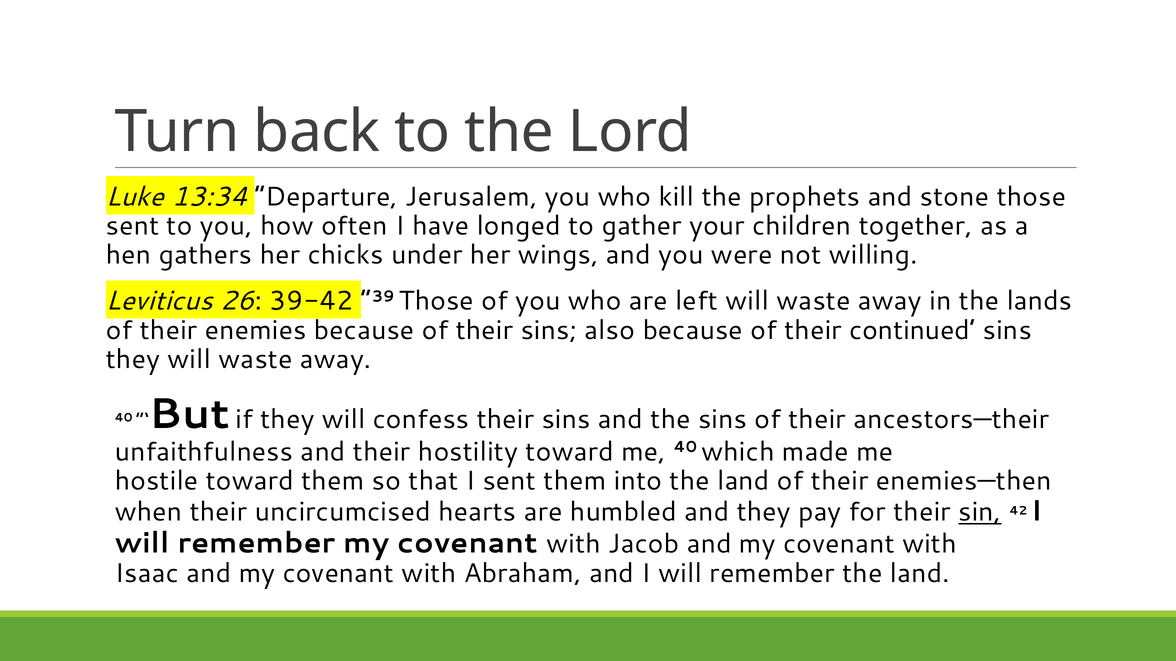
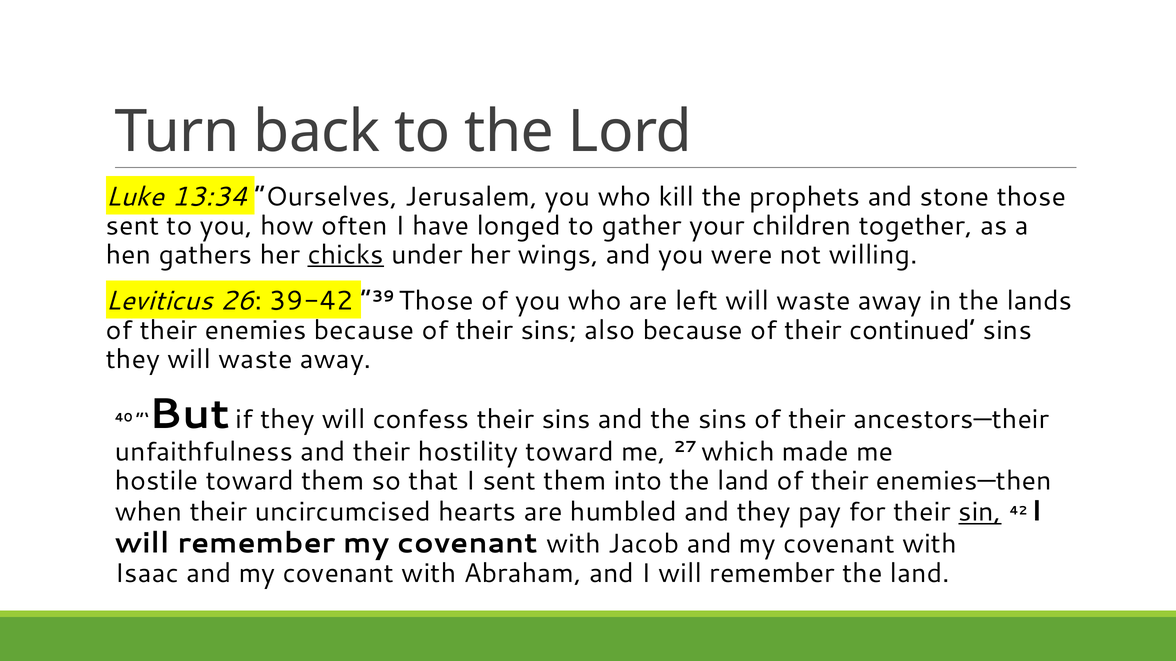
Departure: Departure -> Ourselves
chicks underline: none -> present
me 40: 40 -> 27
